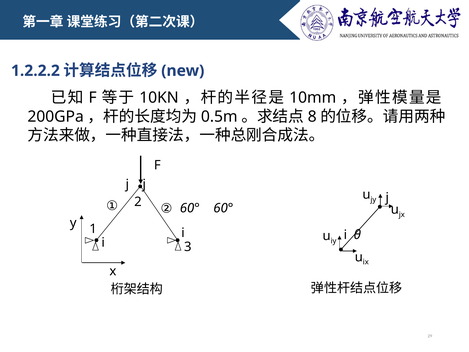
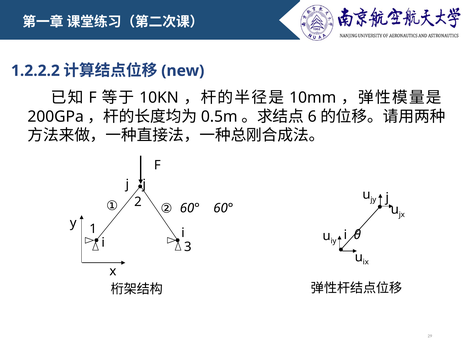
8: 8 -> 6
